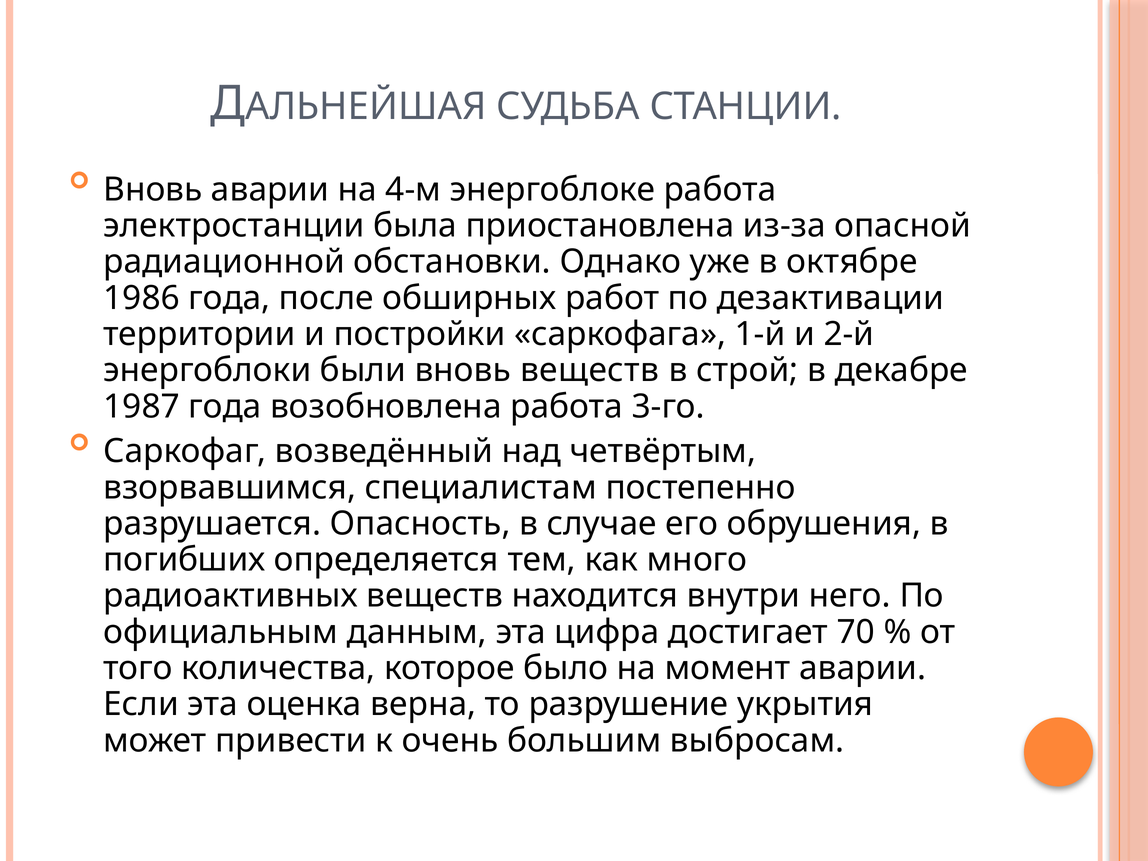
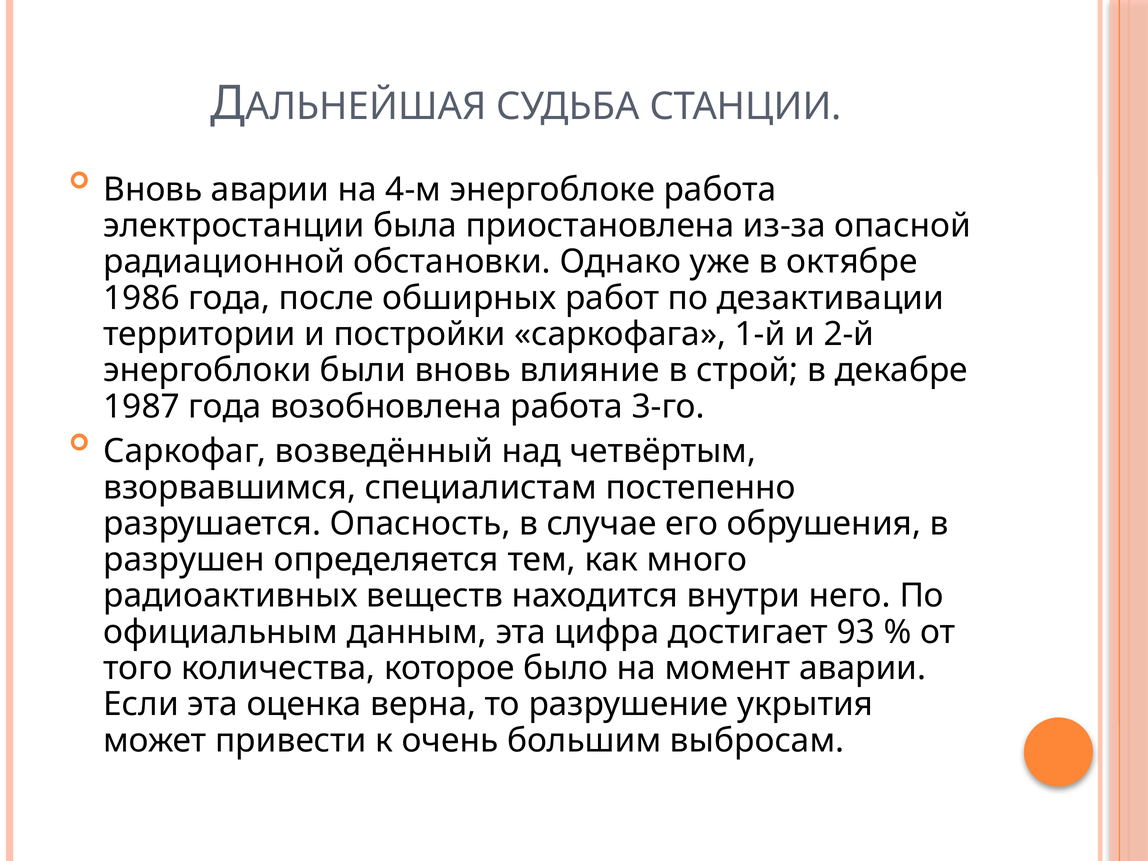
вновь веществ: веществ -> влияние
погибших: погибших -> разрушен
70: 70 -> 93
